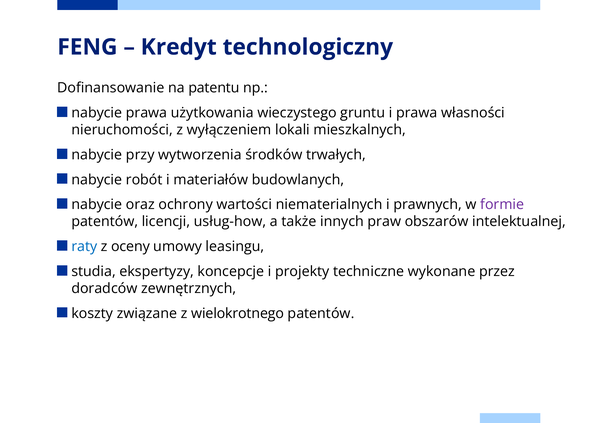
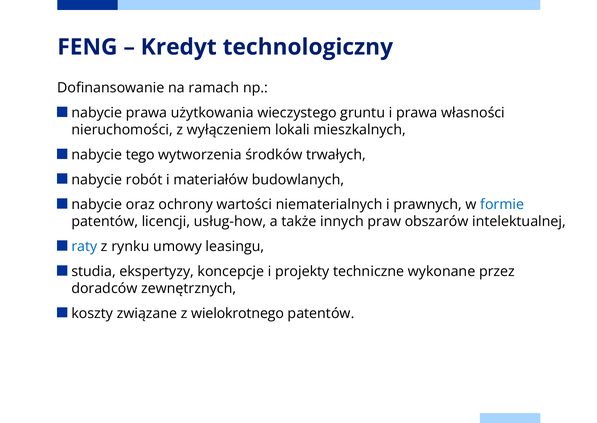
patentu: patentu -> ramach
przy: przy -> tego
formie colour: purple -> blue
oceny: oceny -> rynku
